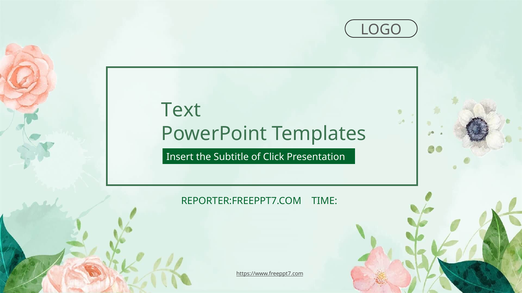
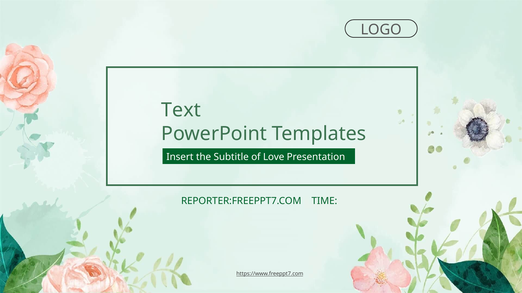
Click: Click -> Love
